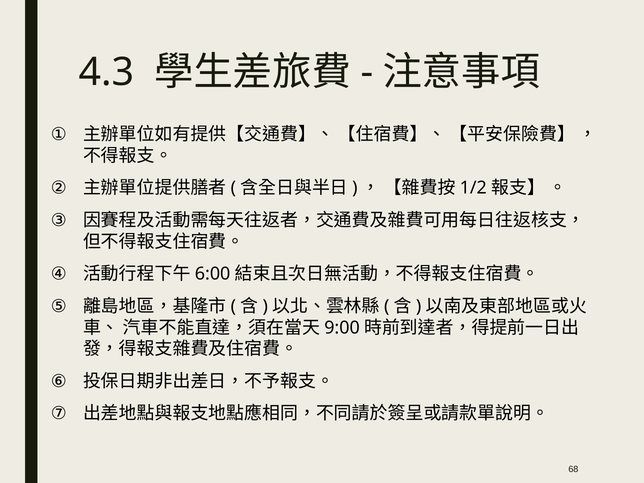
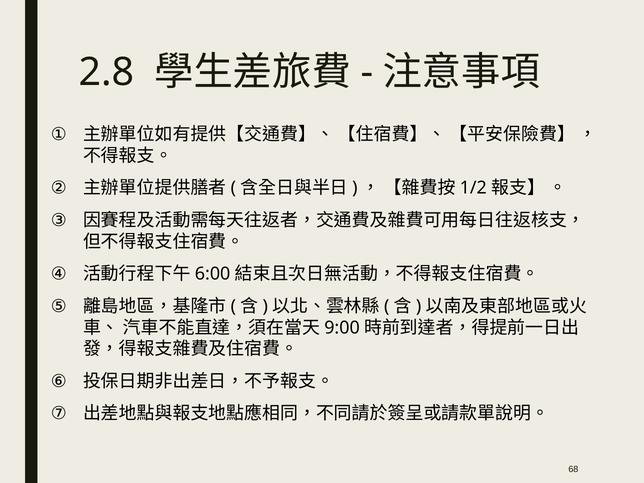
4.3: 4.3 -> 2.8
